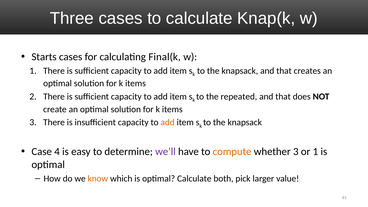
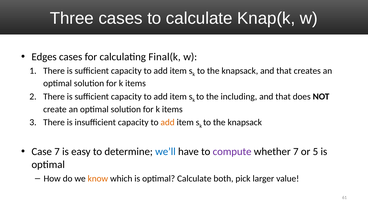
Starts: Starts -> Edges
repeated: repeated -> including
Case 4: 4 -> 7
we’ll colour: purple -> blue
compute colour: orange -> purple
whether 3: 3 -> 7
or 1: 1 -> 5
